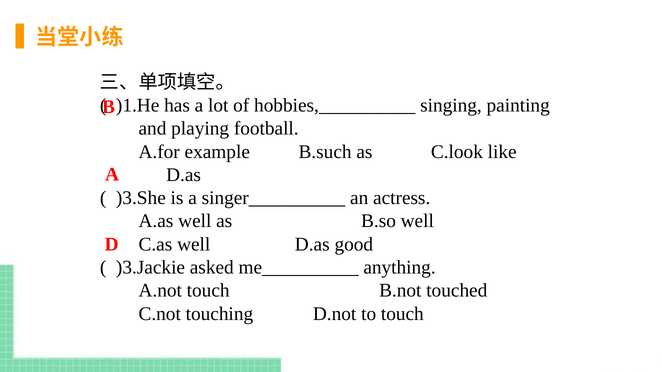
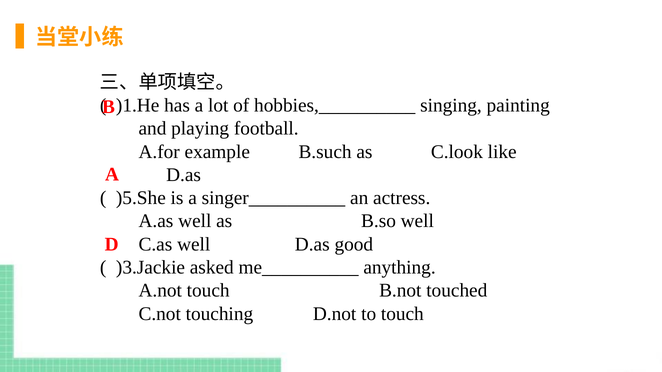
)3.She: )3.She -> )5.She
